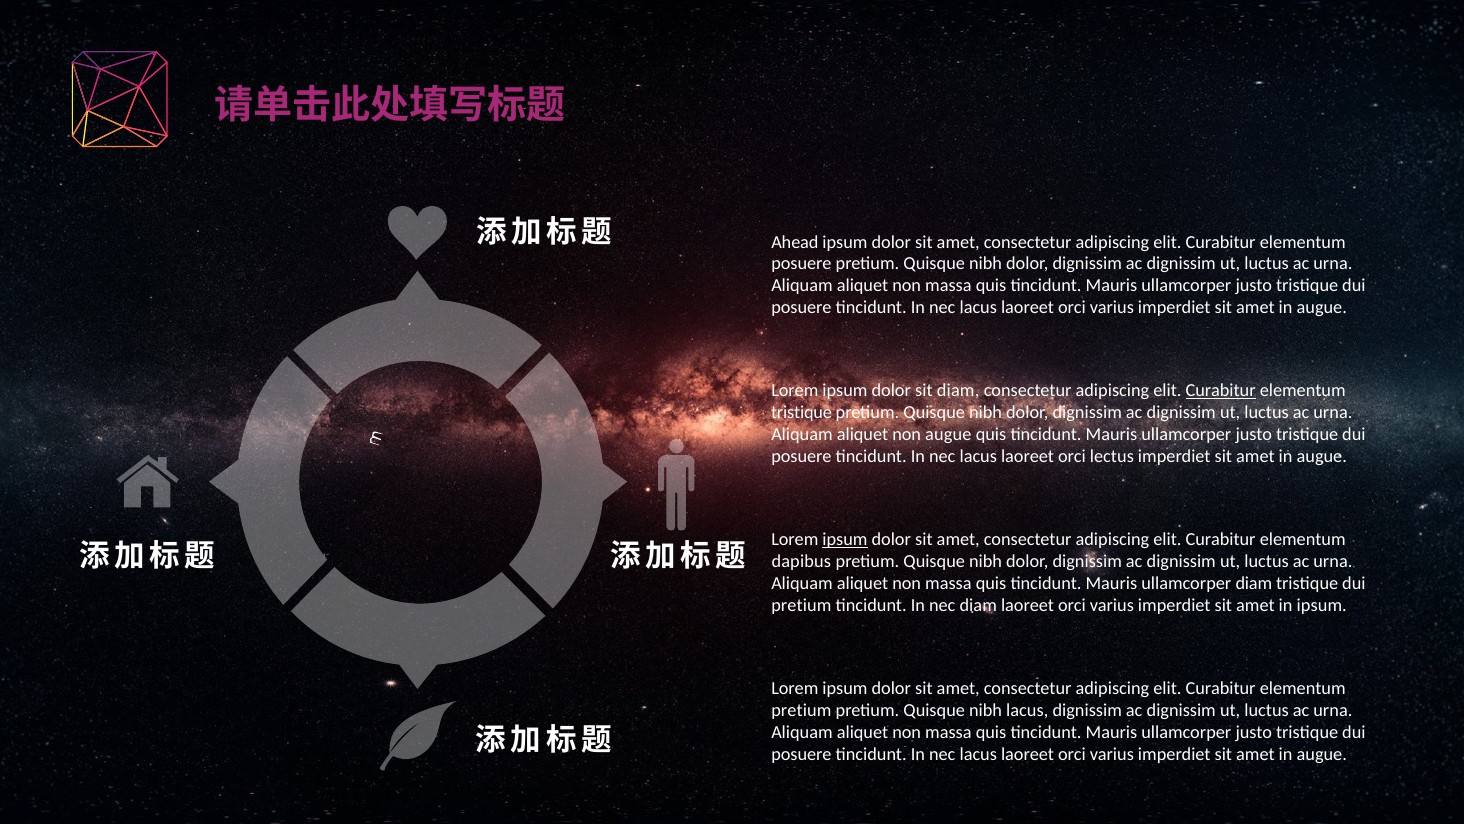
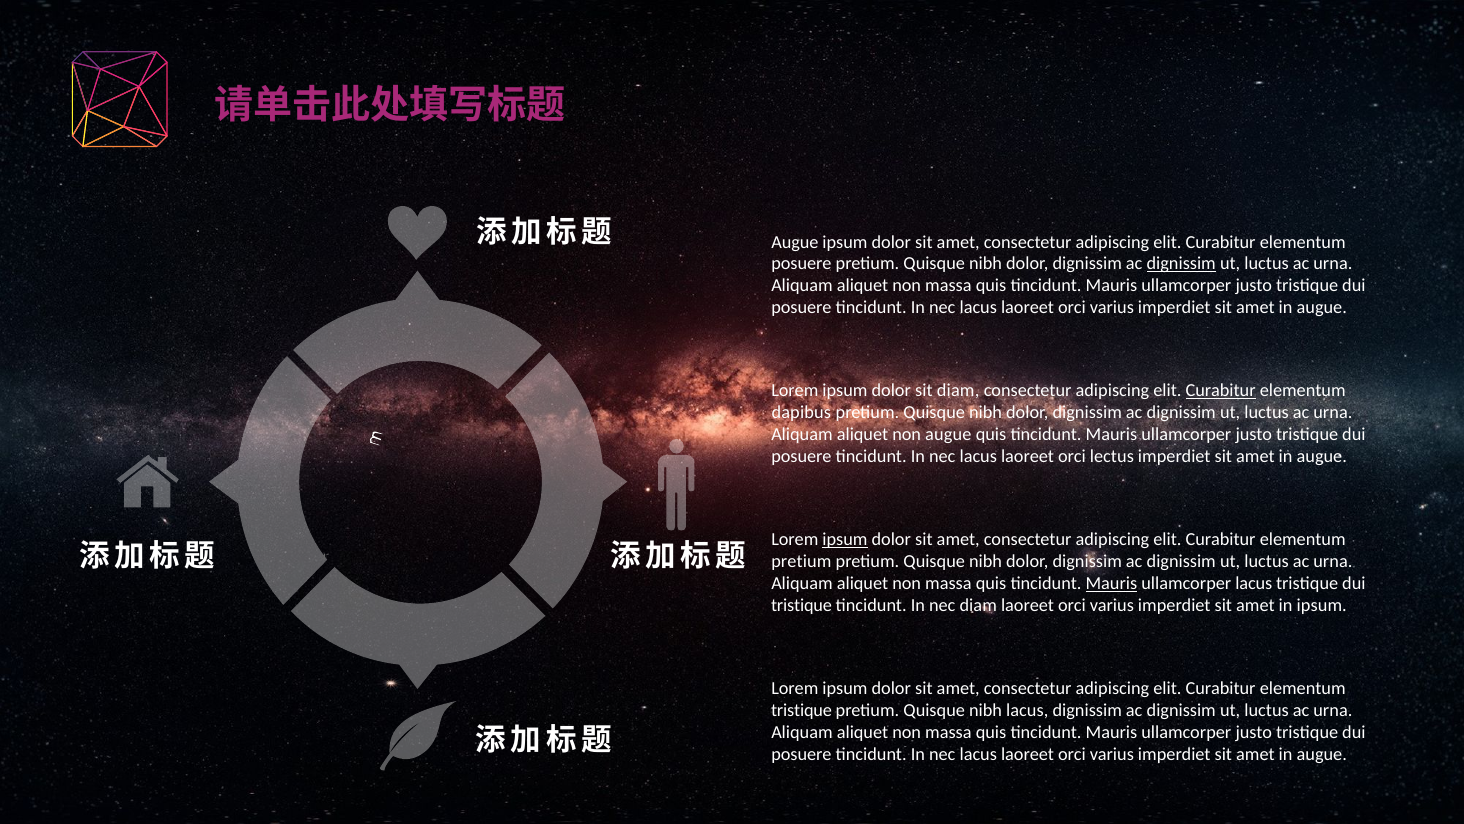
Ahead at (795, 242): Ahead -> Augue
dignissim at (1181, 264) underline: none -> present
tristique at (801, 413): tristique -> dapibus
dapibus at (801, 561): dapibus -> pretium
Mauris at (1111, 583) underline: none -> present
ullamcorper diam: diam -> lacus
pretium at (801, 605): pretium -> tristique
pretium at (801, 710): pretium -> tristique
